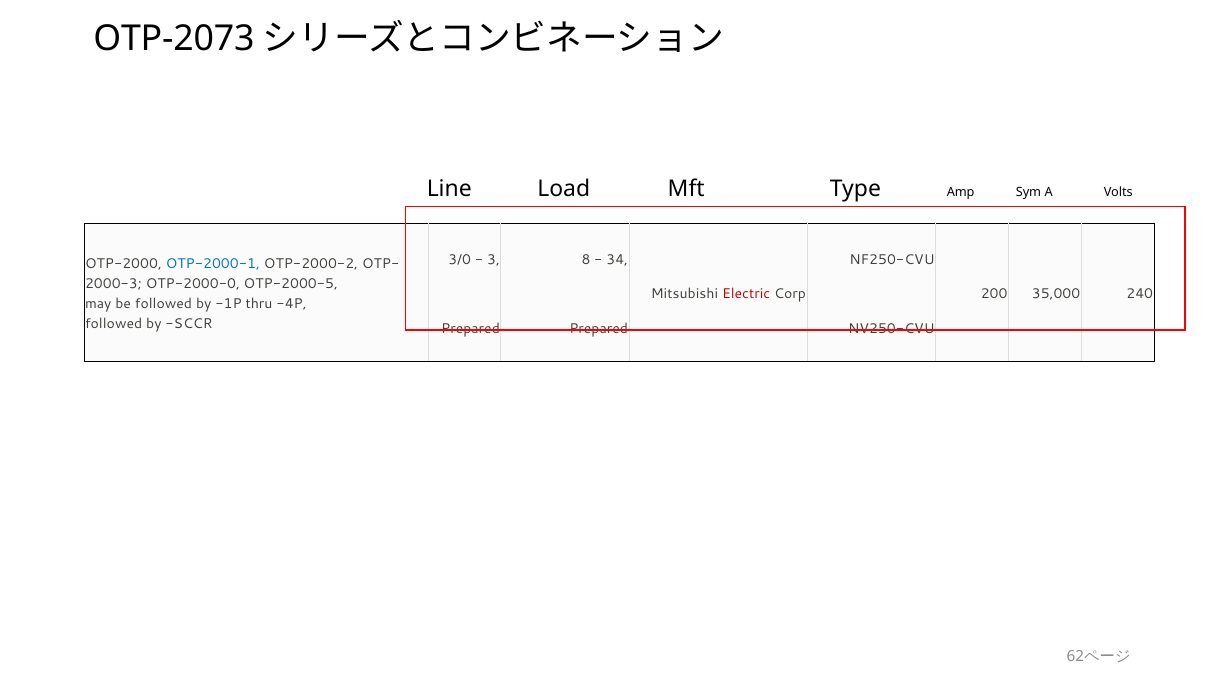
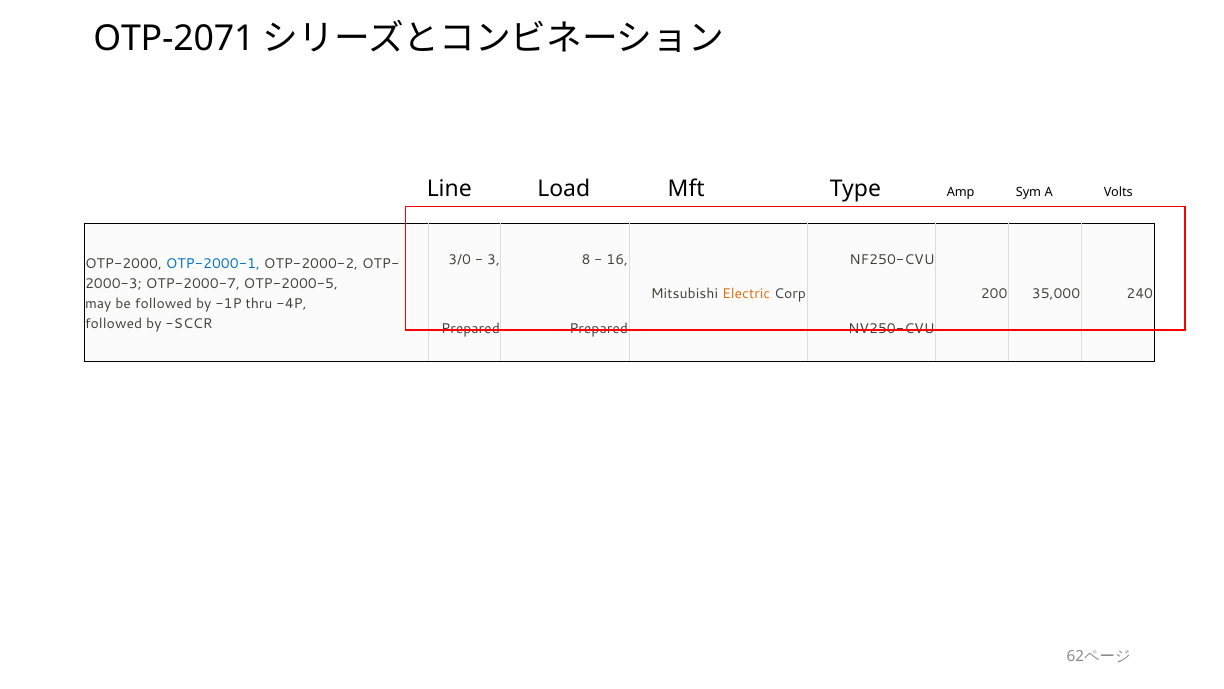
OTP-2073: OTP-2073 -> OTP-2071
34: 34 -> 16
OTP-2000-0: OTP-2000-0 -> OTP-2000-7
Electric colour: red -> orange
